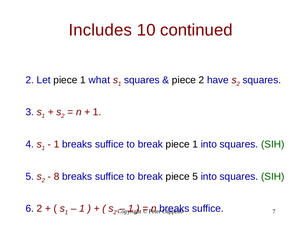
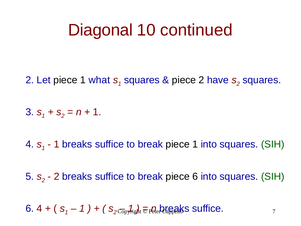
Includes: Includes -> Diagonal
8 at (57, 176): 8 -> 2
piece 5: 5 -> 6
6 2: 2 -> 4
